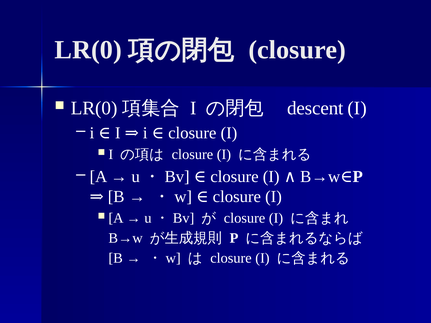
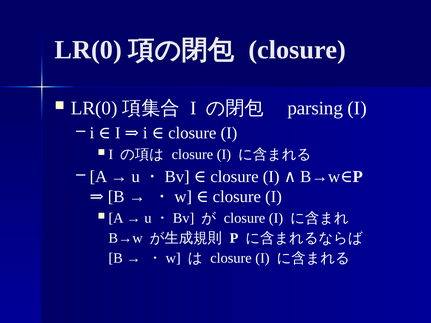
descent: descent -> parsing
